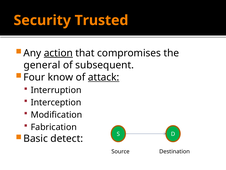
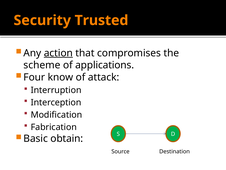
general: general -> scheme
subsequent: subsequent -> applications
attack underline: present -> none
detect: detect -> obtain
